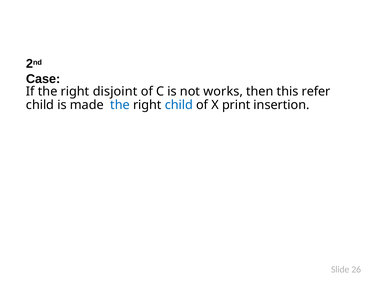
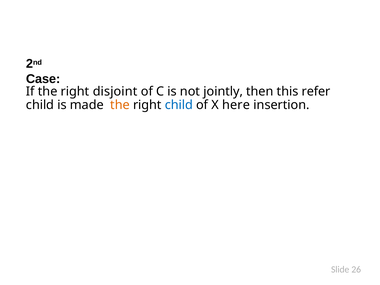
works: works -> jointly
the at (120, 105) colour: blue -> orange
print: print -> here
